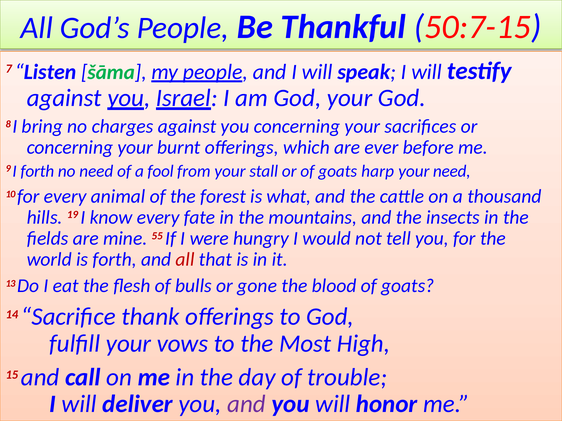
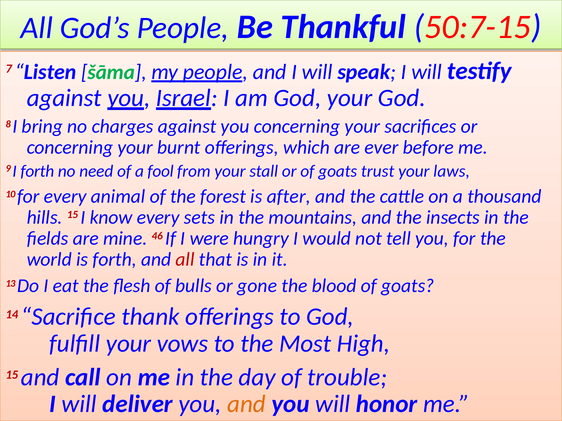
harp: harp -> trust
your need: need -> laws
what: what -> after
hills 19: 19 -> 15
fate: fate -> sets
55: 55 -> 46
and at (246, 405) colour: purple -> orange
